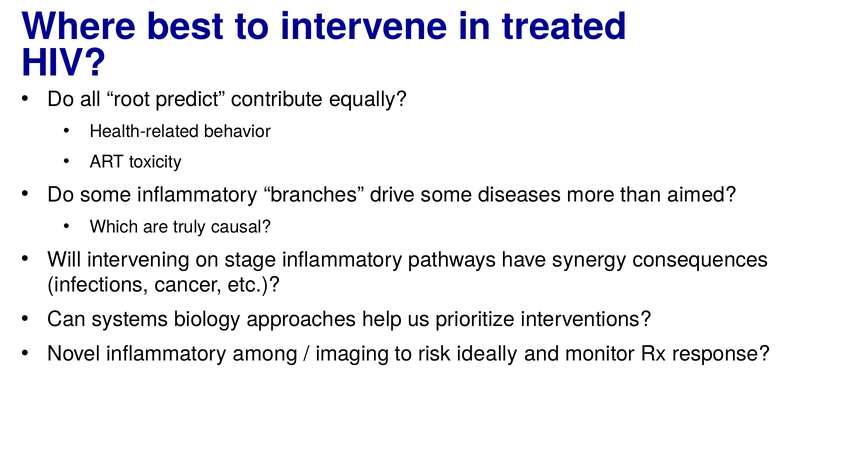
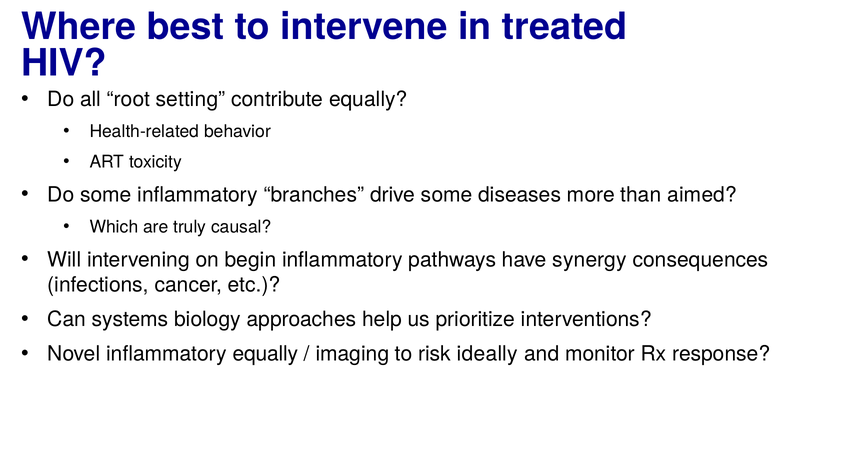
predict: predict -> setting
stage: stage -> begin
inflammatory among: among -> equally
